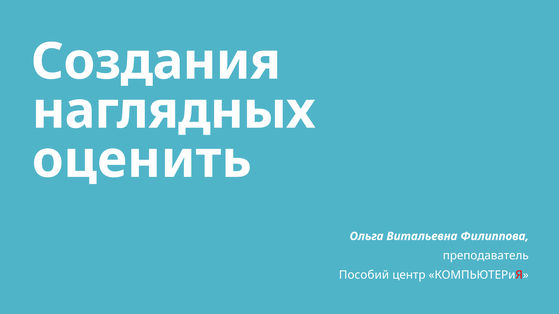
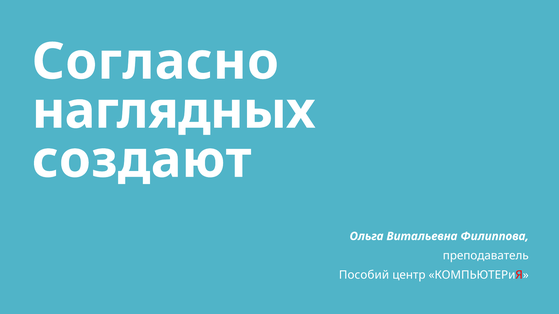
Создания: Создания -> Согласно
оценить: оценить -> создают
